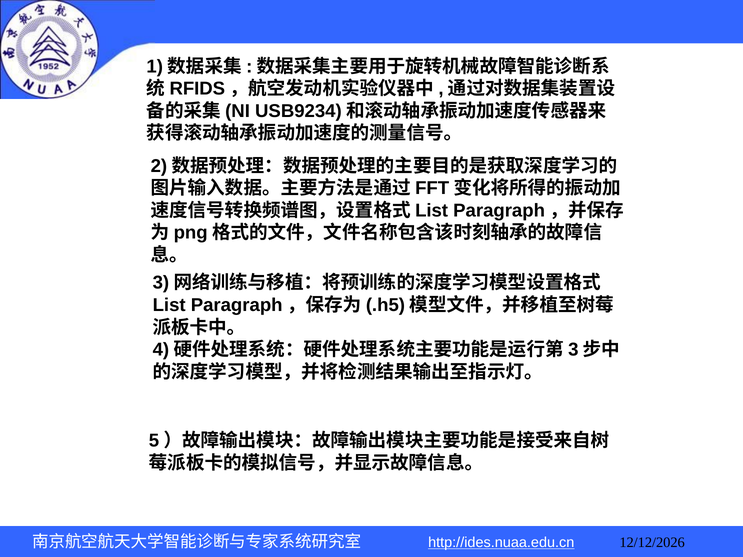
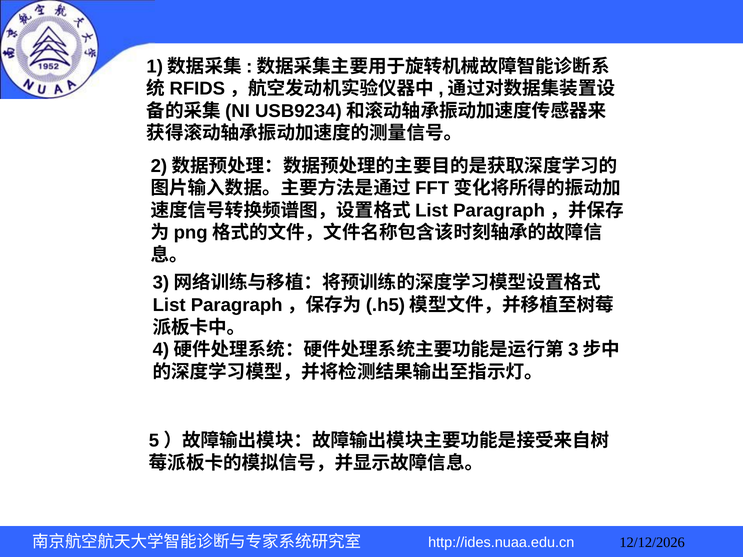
http://ides.nuaa.edu.cn underline: present -> none
